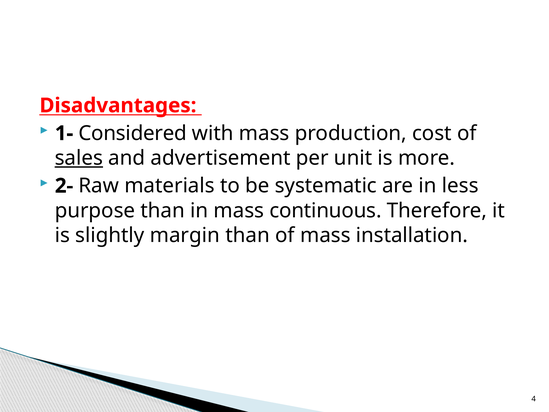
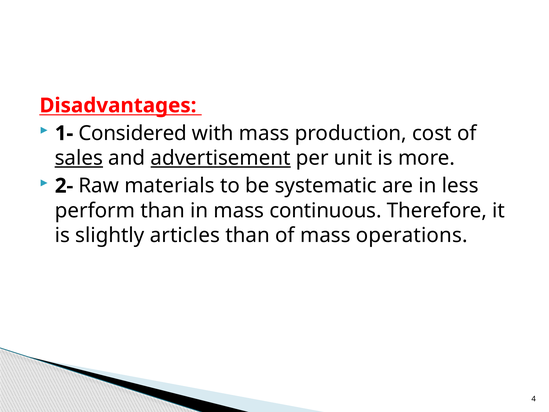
advertisement underline: none -> present
purpose: purpose -> perform
margin: margin -> articles
installation: installation -> operations
